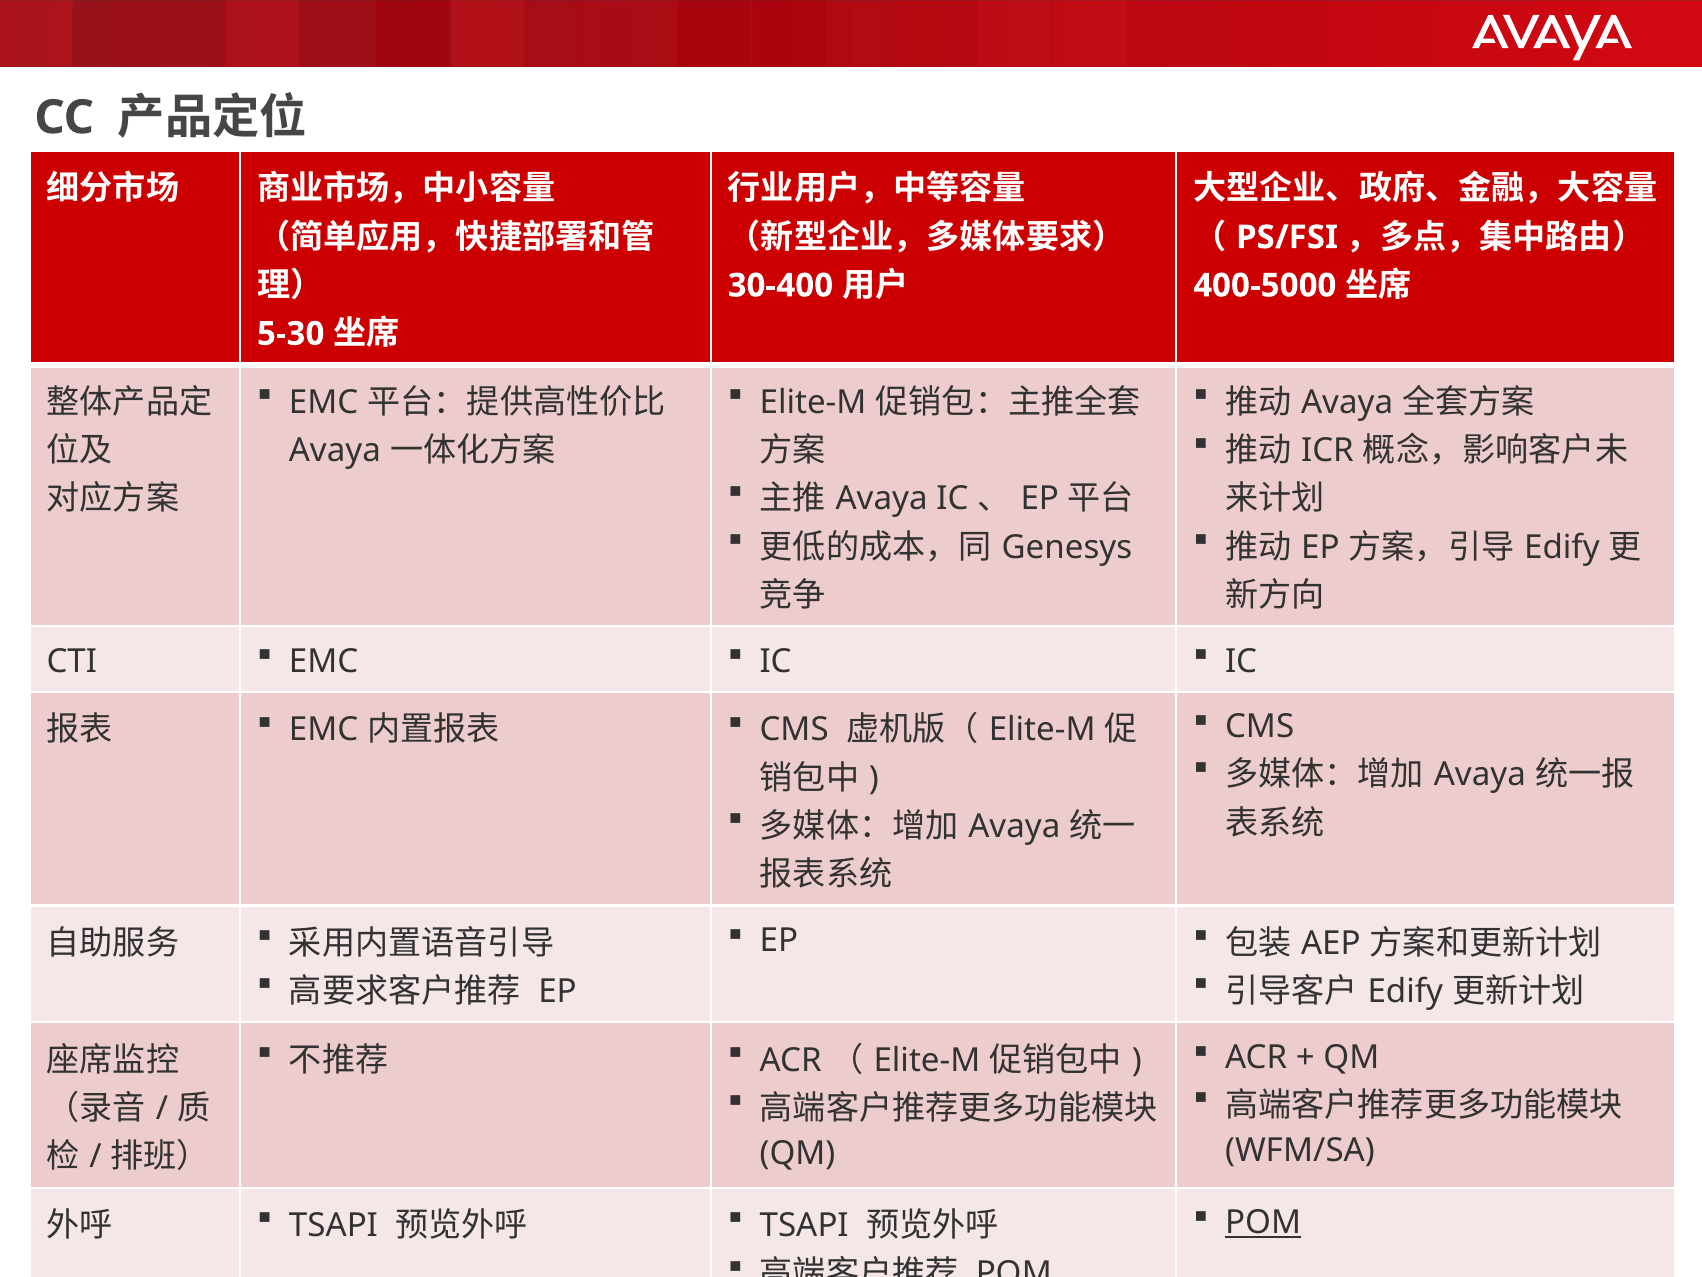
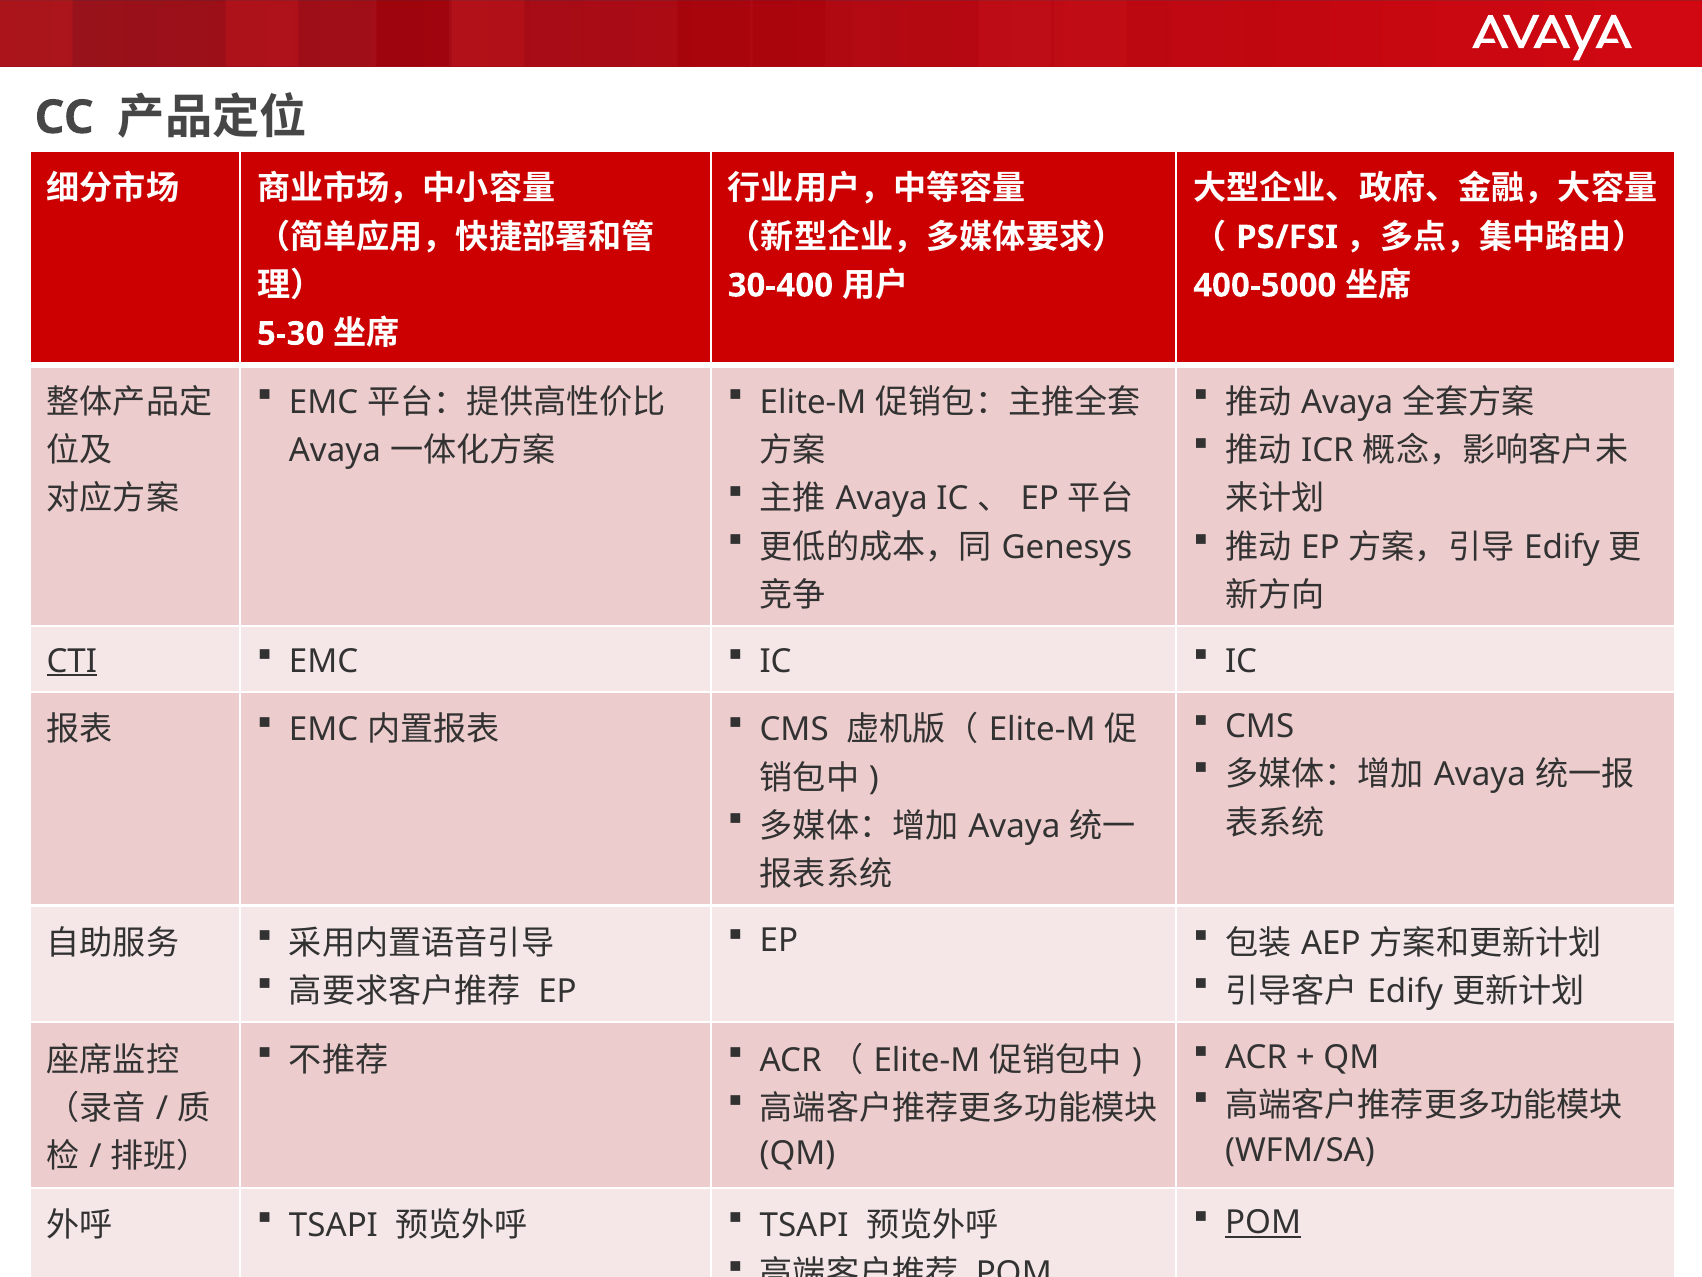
CTI underline: none -> present
